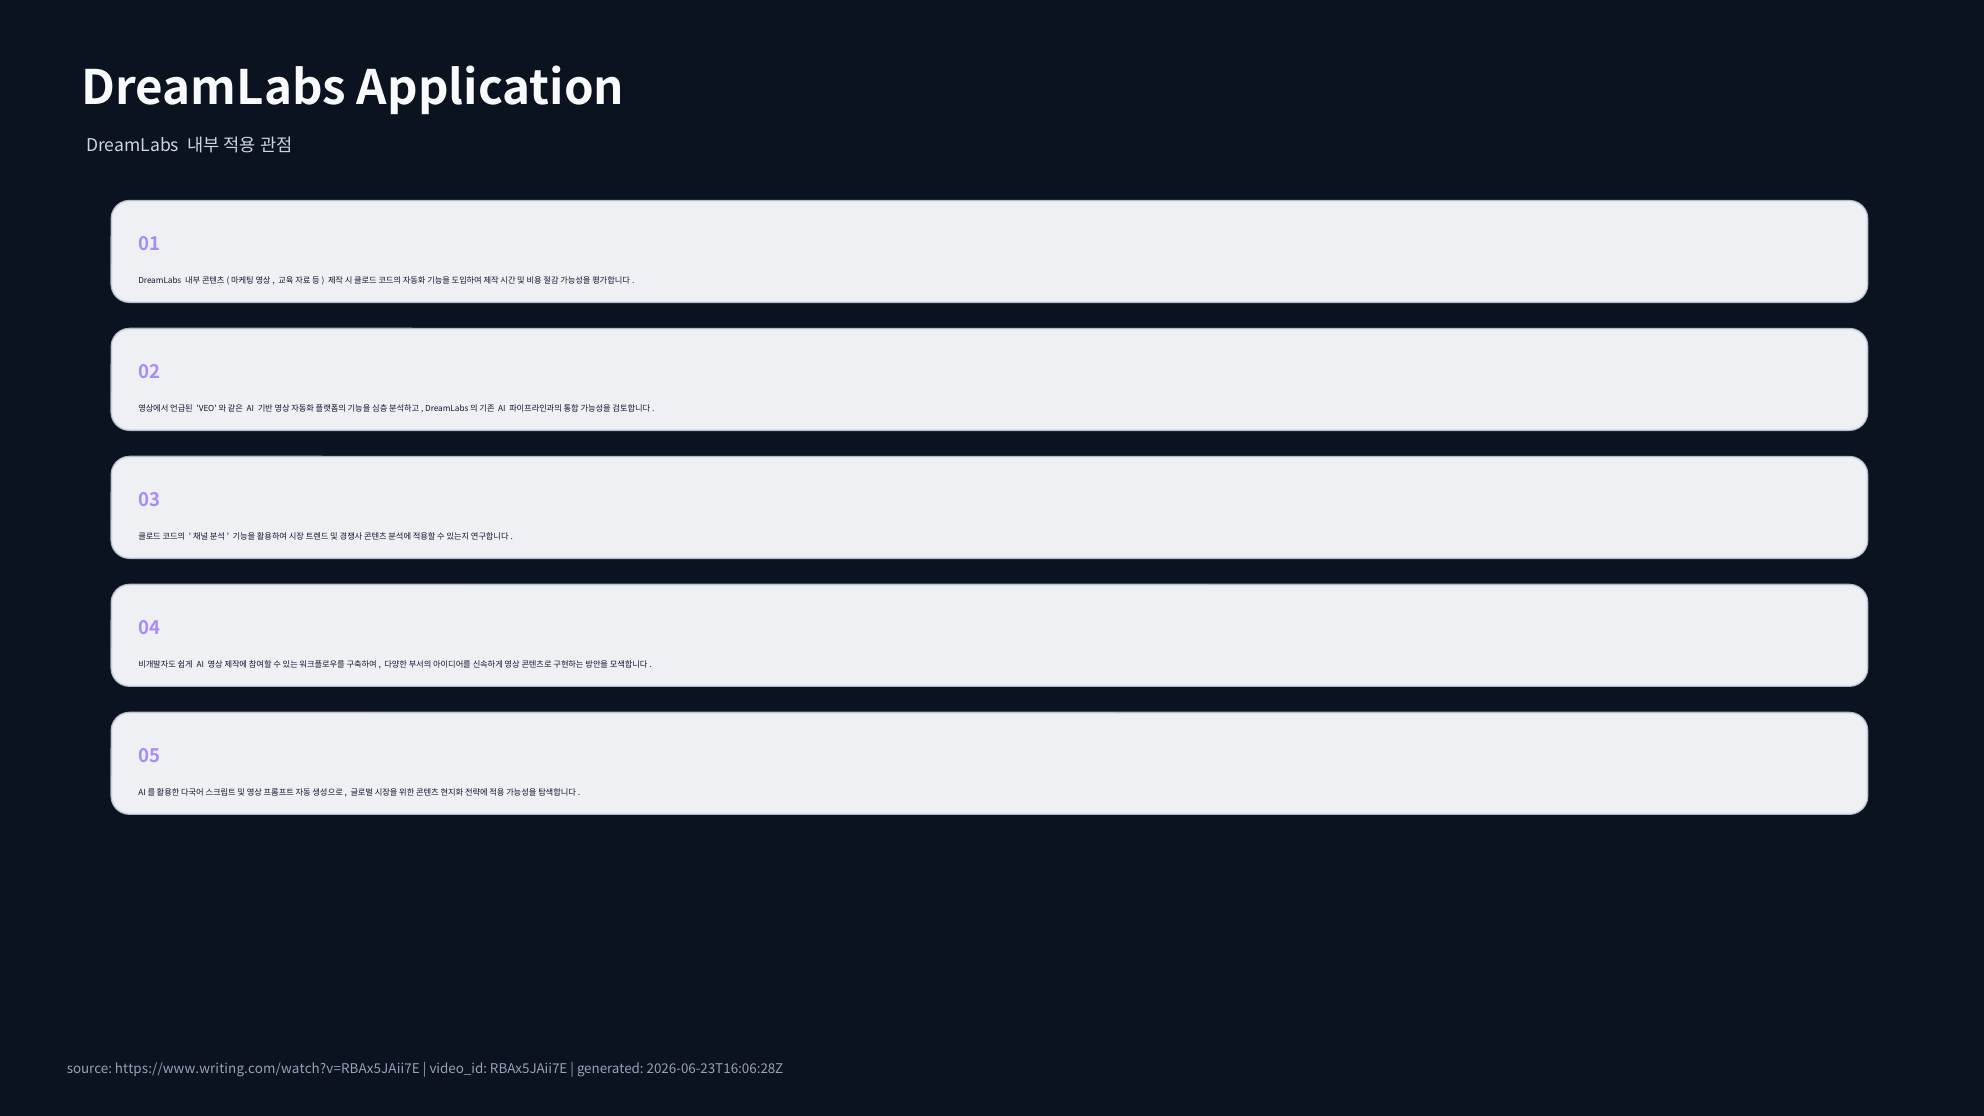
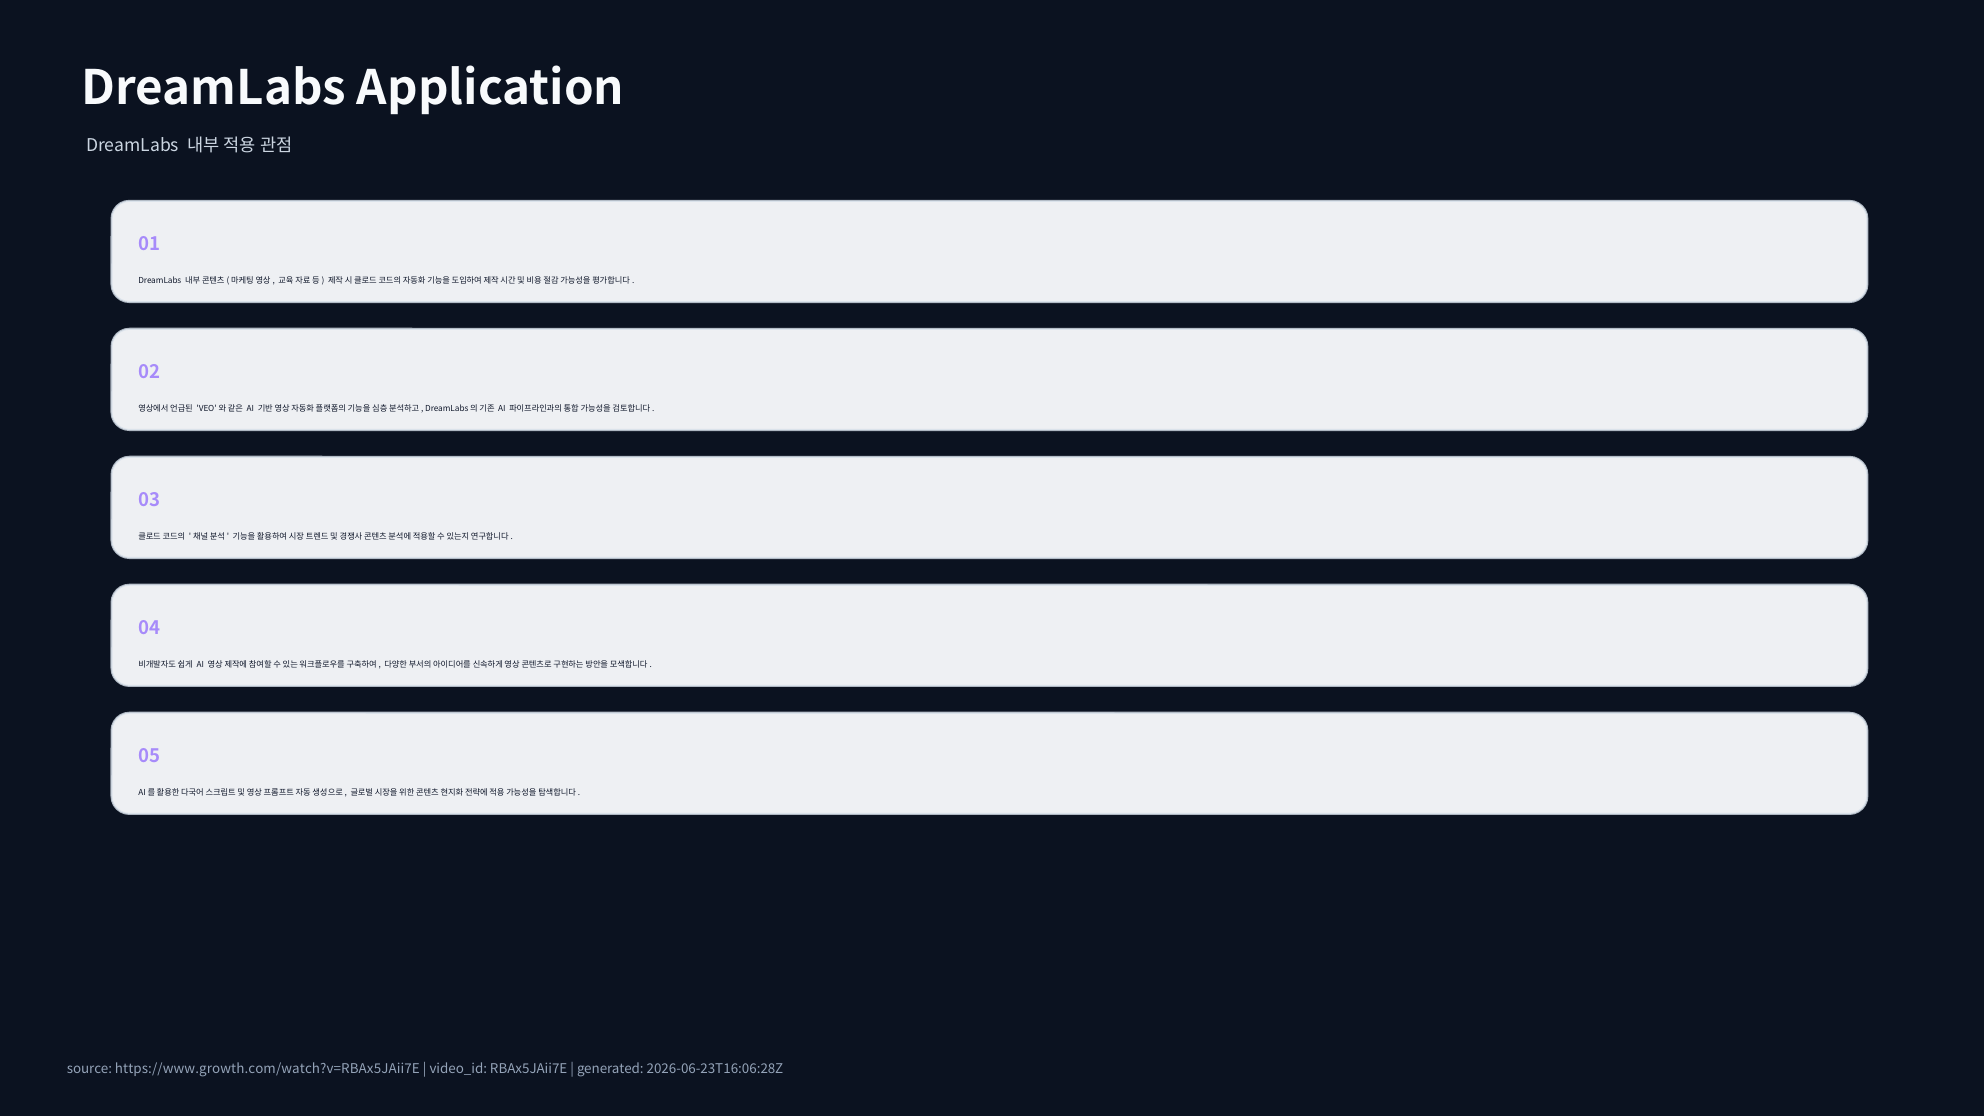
https://www.writing.com/watch?v=RBAx5JAii7E: https://www.writing.com/watch?v=RBAx5JAii7E -> https://www.growth.com/watch?v=RBAx5JAii7E
